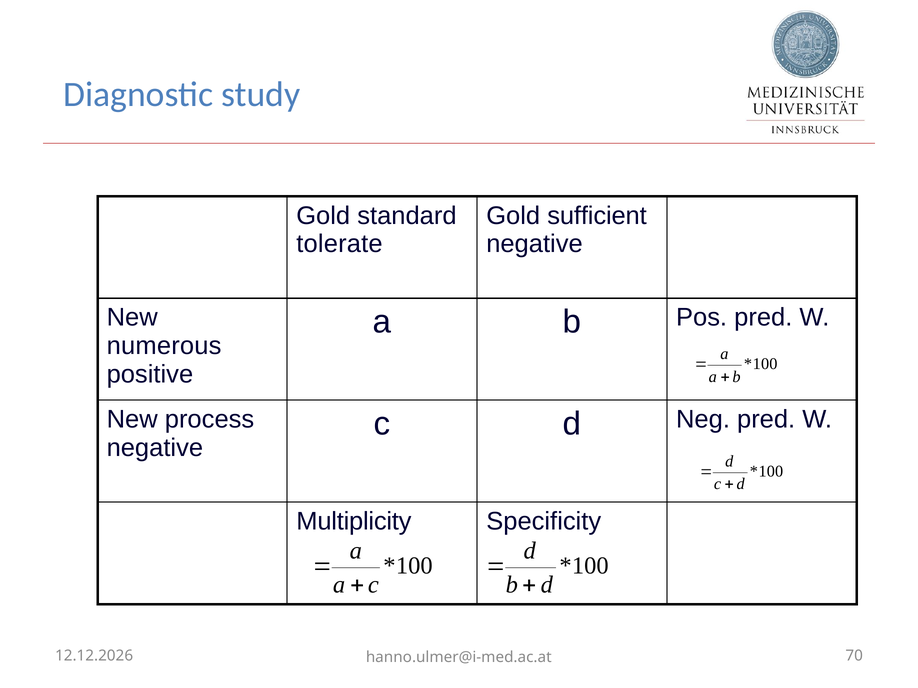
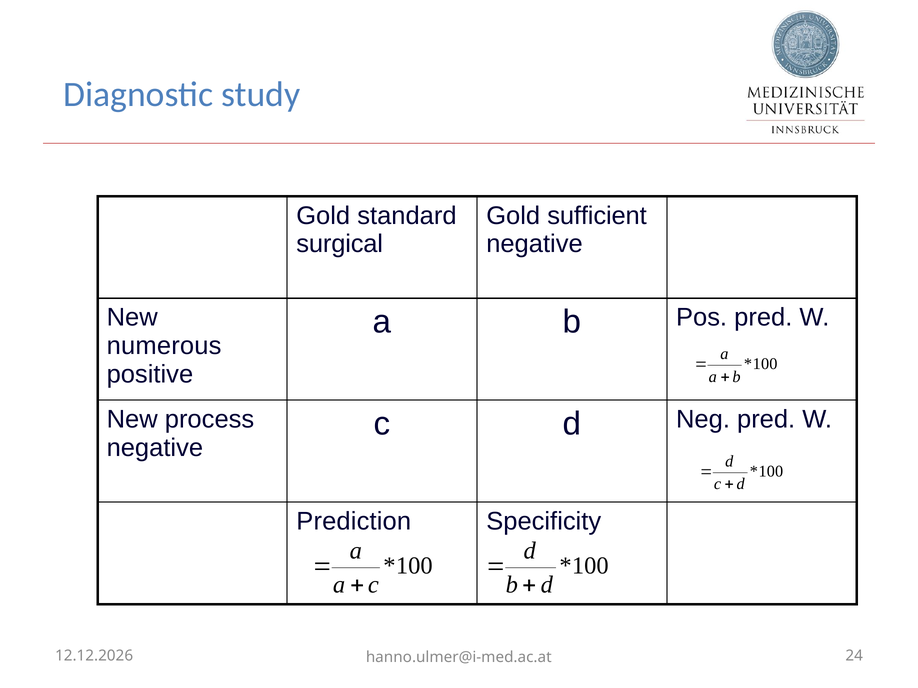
tolerate: tolerate -> surgical
Multiplicity: Multiplicity -> Prediction
70: 70 -> 24
